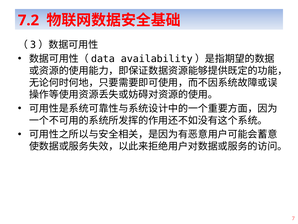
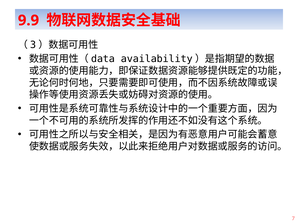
7.2: 7.2 -> 9.9
